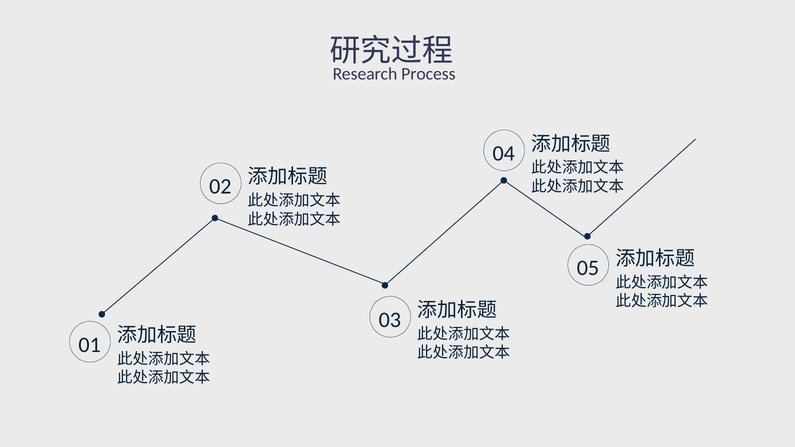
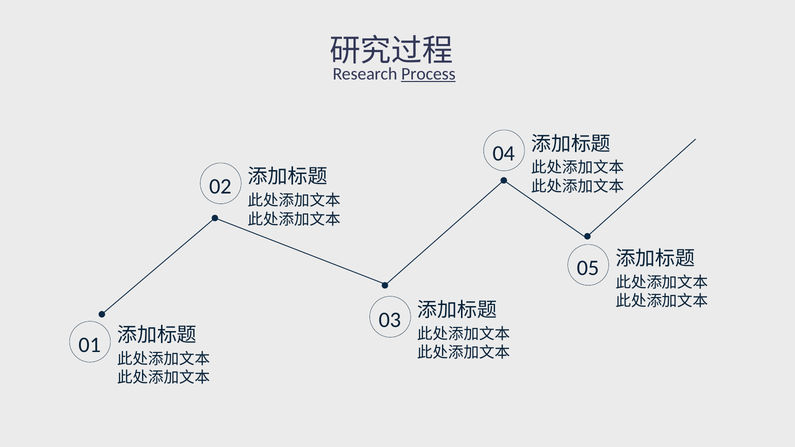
Process underline: none -> present
